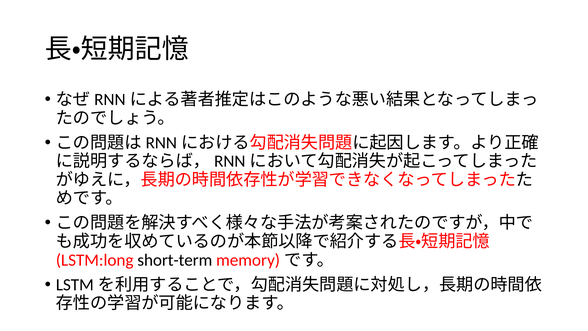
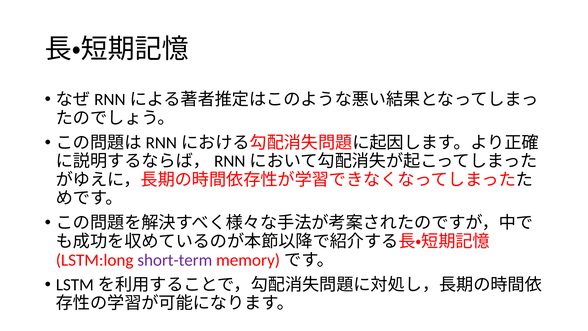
short-term colour: black -> purple
